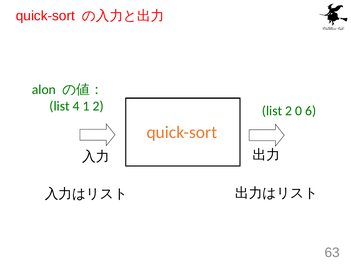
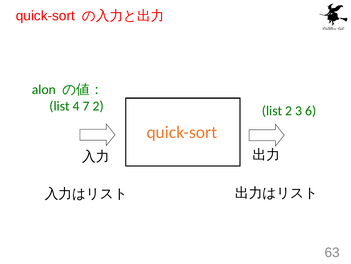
1: 1 -> 7
0: 0 -> 3
